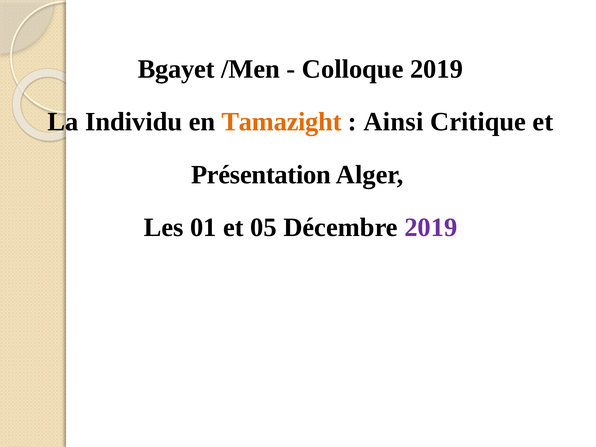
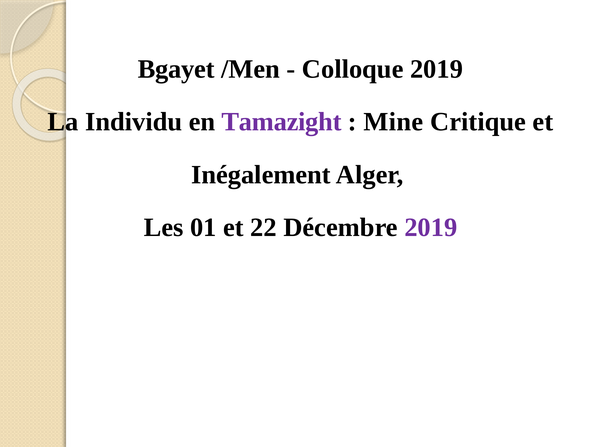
Tamazight colour: orange -> purple
Ainsi: Ainsi -> Mine
Présentation: Présentation -> Inégalement
05: 05 -> 22
